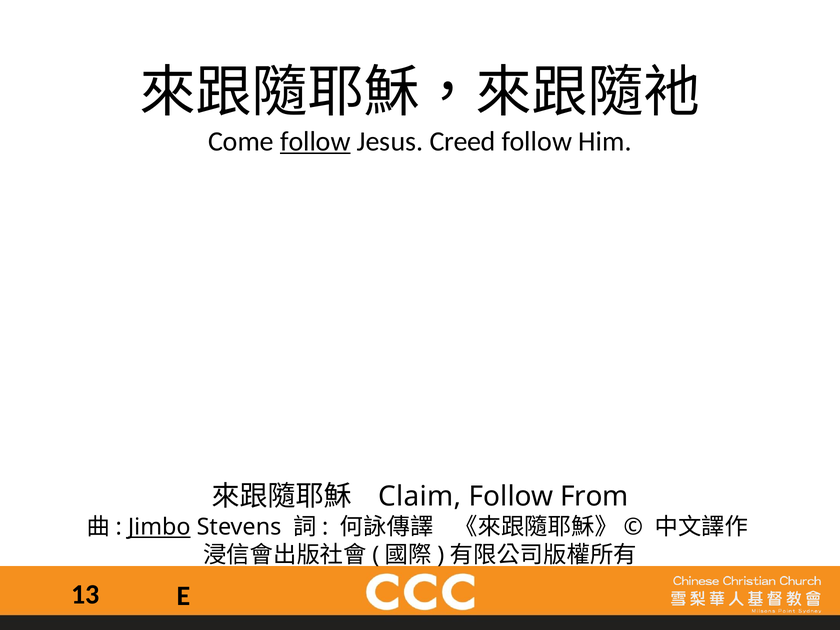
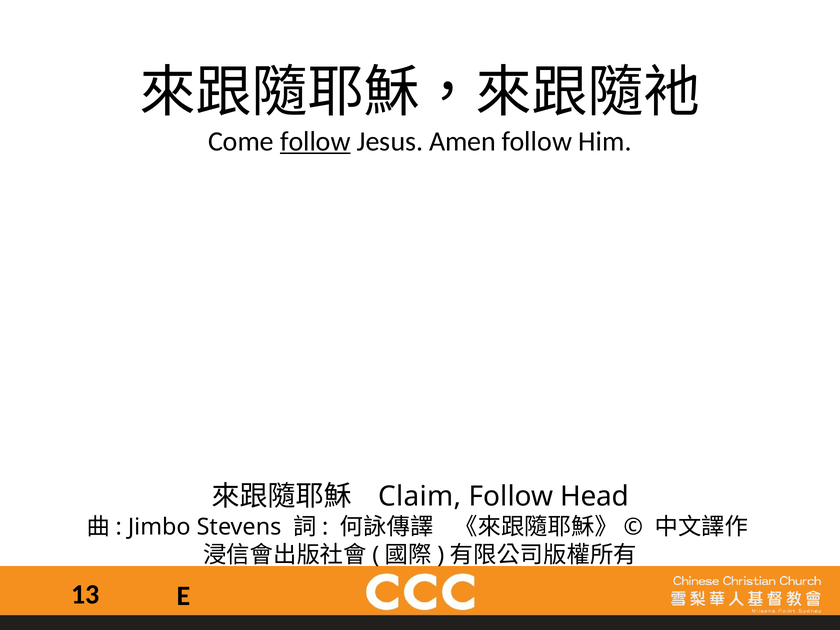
Creed: Creed -> Amen
From: From -> Head
Jimbo underline: present -> none
